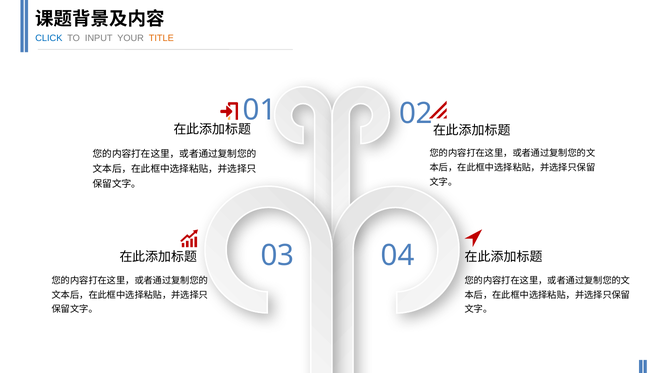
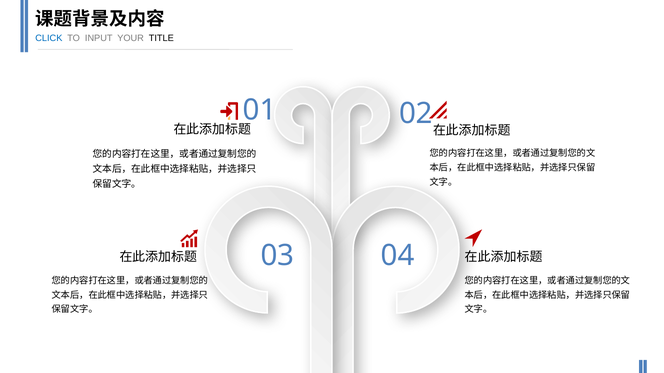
TITLE colour: orange -> black
